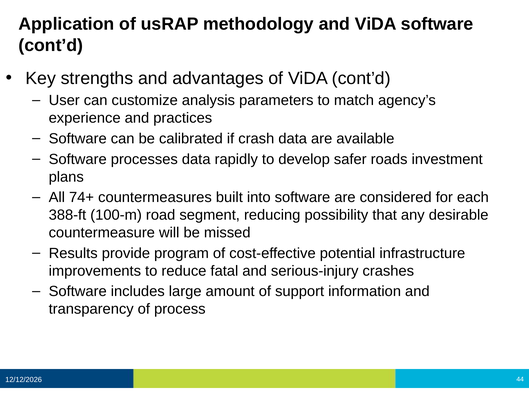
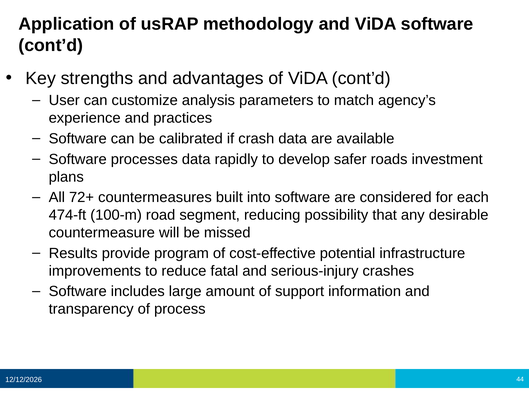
74+: 74+ -> 72+
388-ft: 388-ft -> 474-ft
